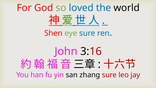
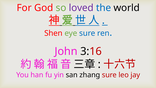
loved colour: blue -> purple
